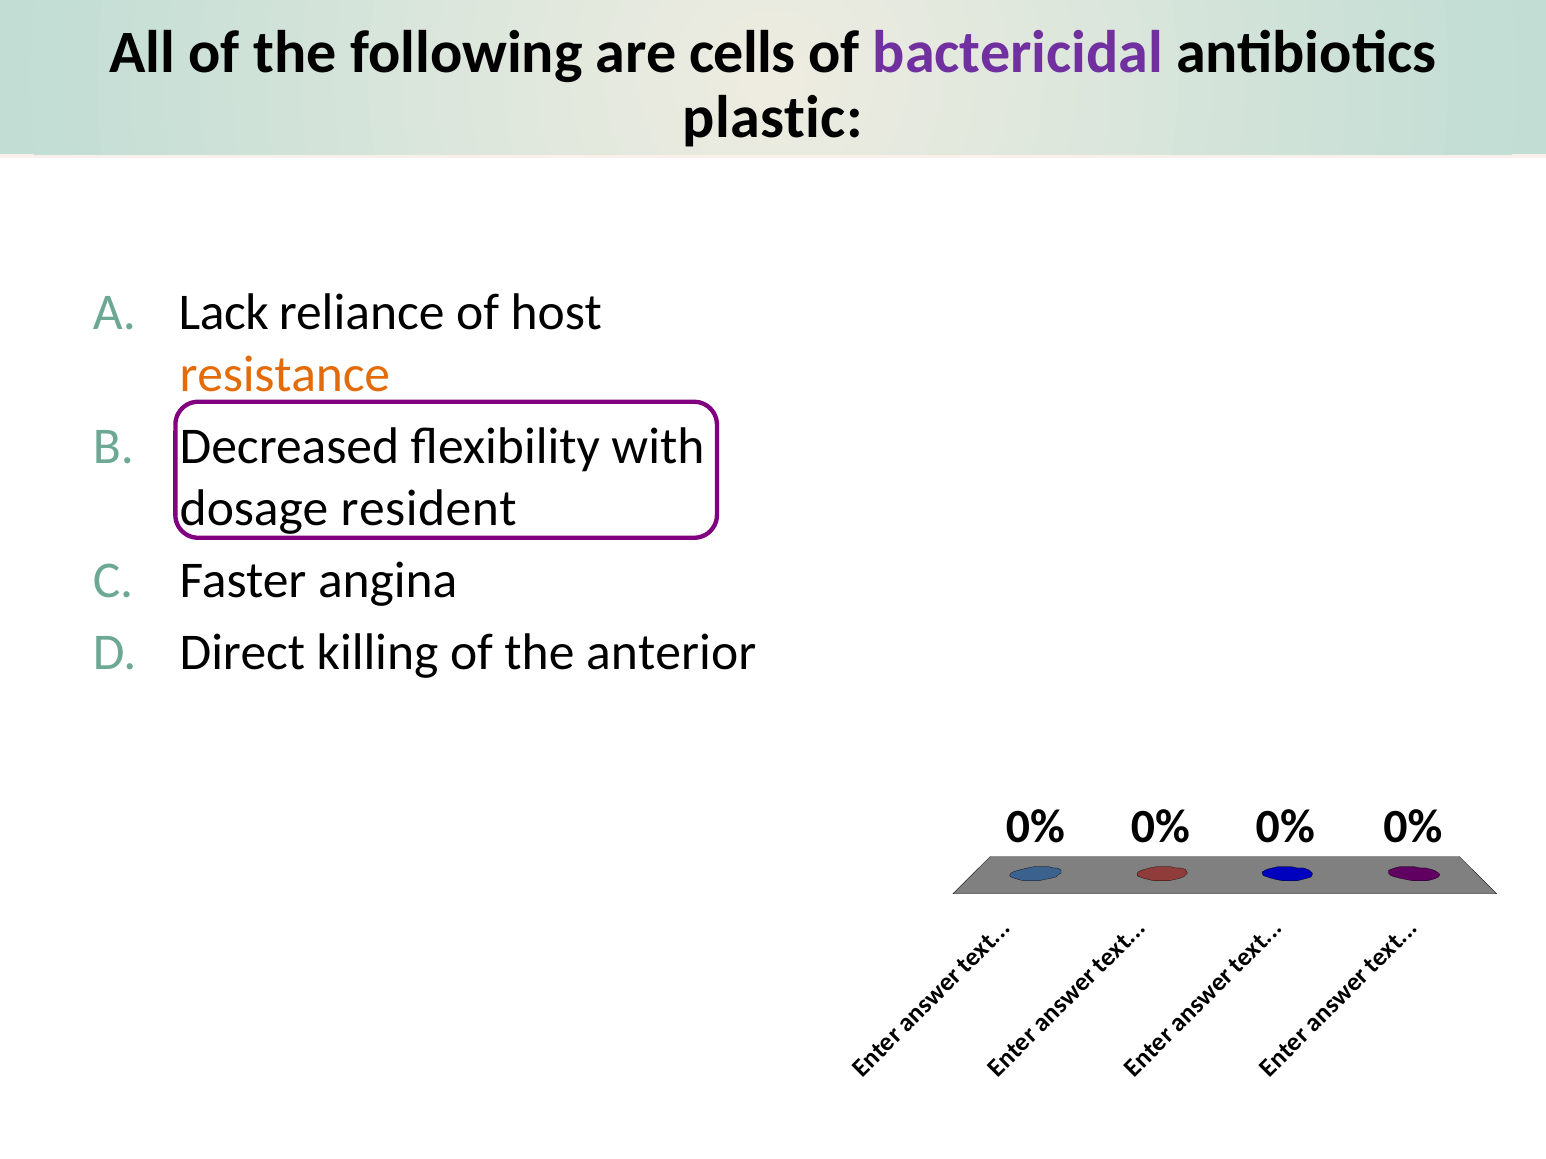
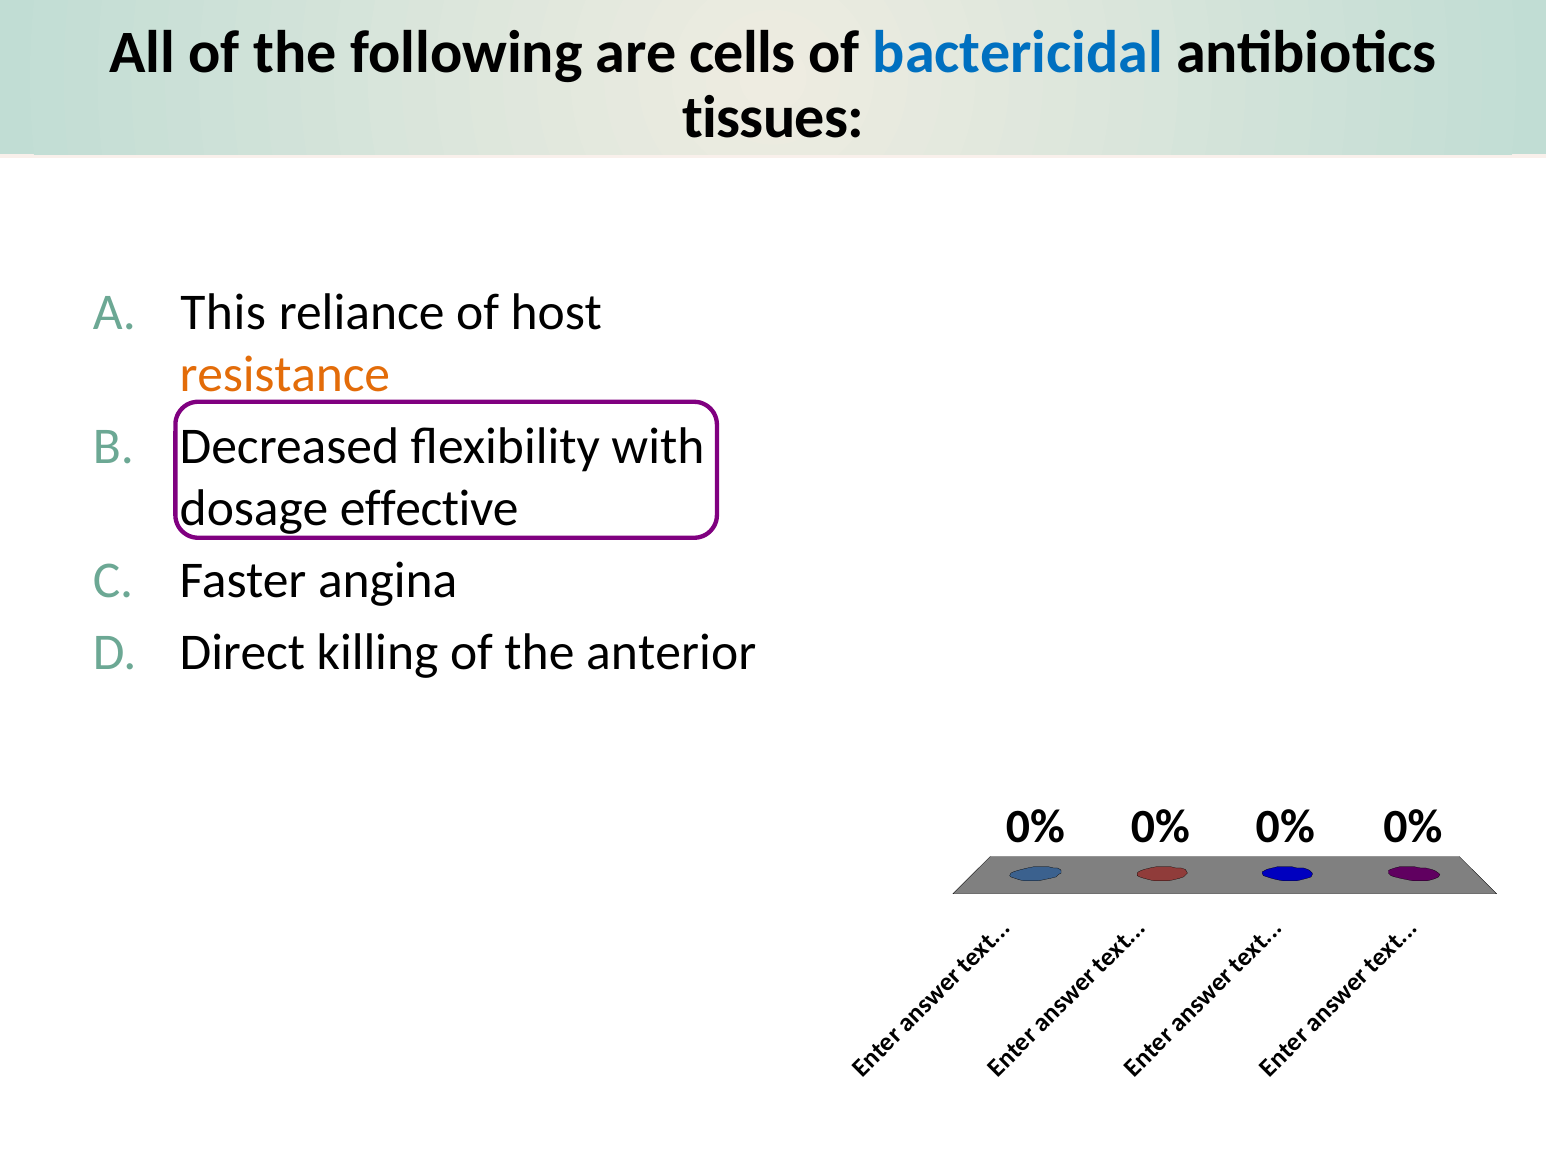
bactericidal colour: purple -> blue
plastic: plastic -> tissues
Lack: Lack -> This
resident: resident -> effective
